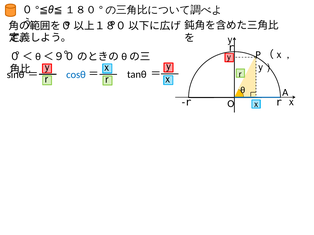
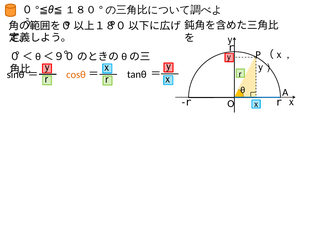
cosθ colour: blue -> orange
